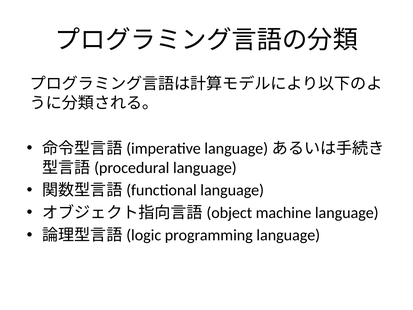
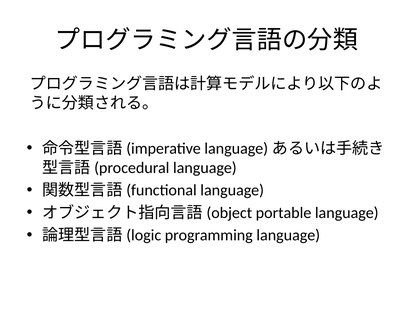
machine: machine -> portable
